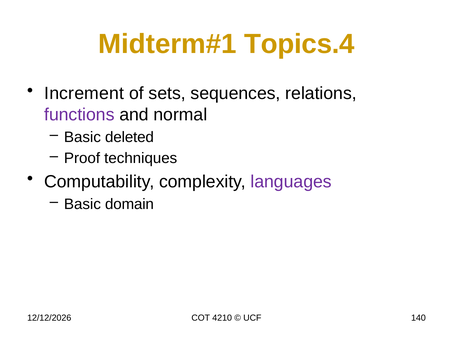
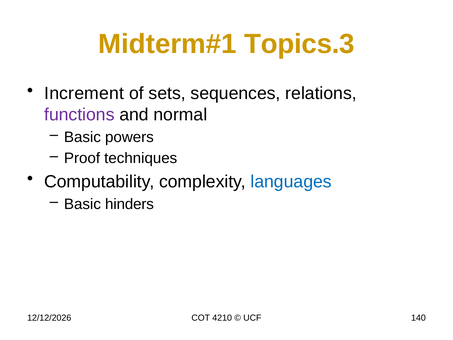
Topics.4: Topics.4 -> Topics.3
deleted: deleted -> powers
languages colour: purple -> blue
domain: domain -> hinders
